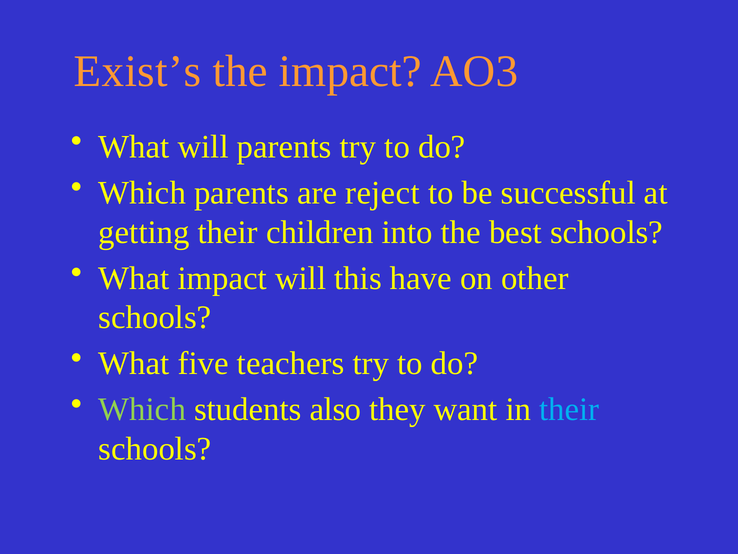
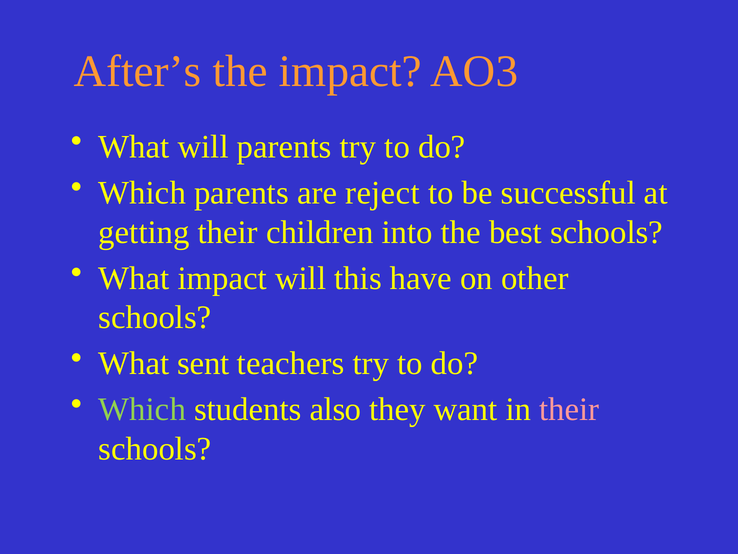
Exist’s: Exist’s -> After’s
five: five -> sent
their at (569, 409) colour: light blue -> pink
